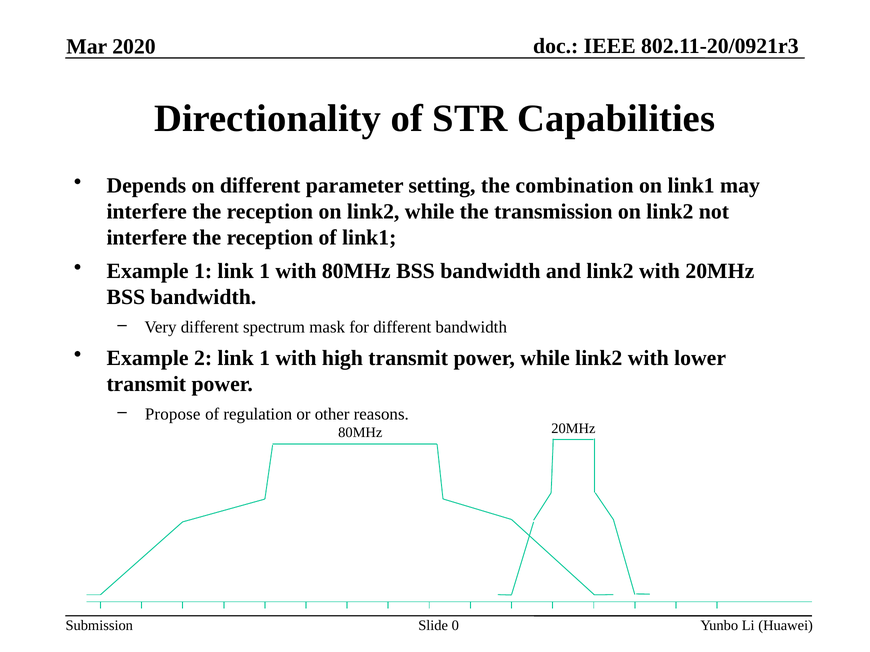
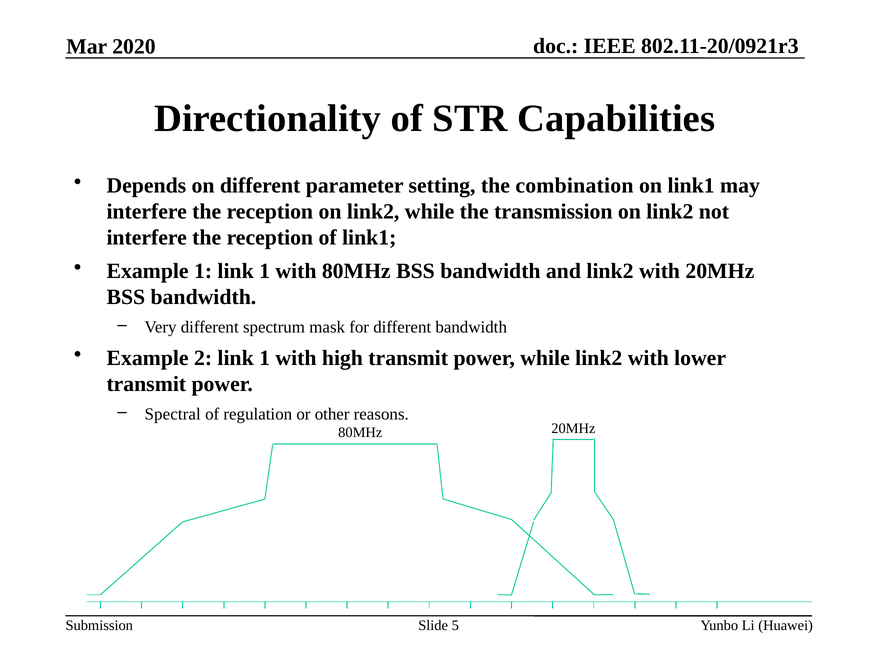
Propose: Propose -> Spectral
0: 0 -> 5
